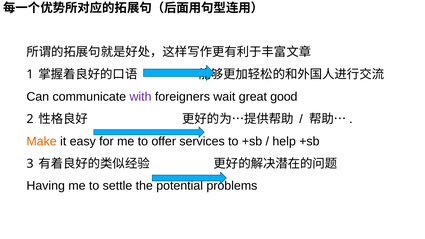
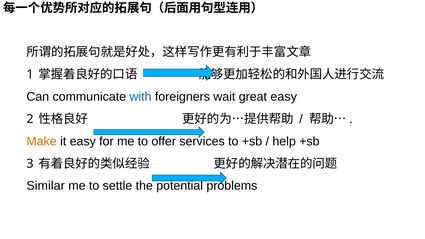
with colour: purple -> blue
great good: good -> easy
Having: Having -> Similar
